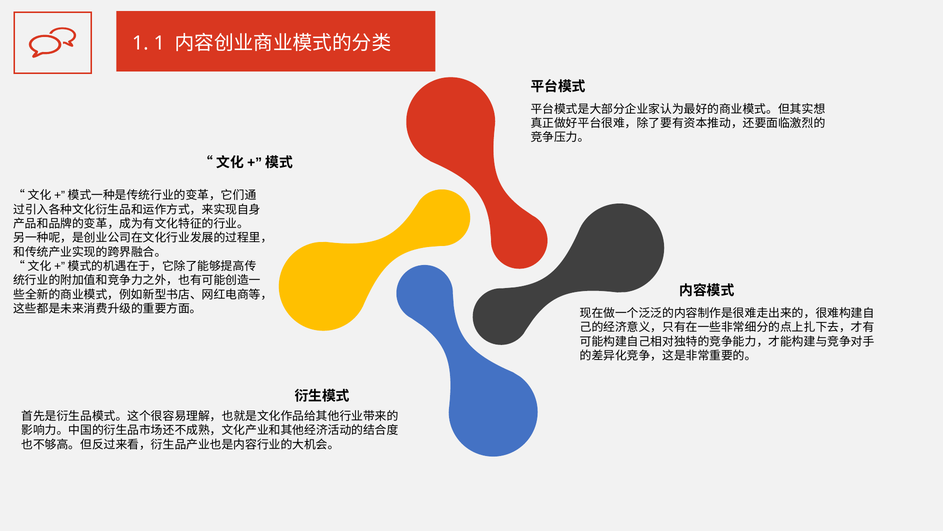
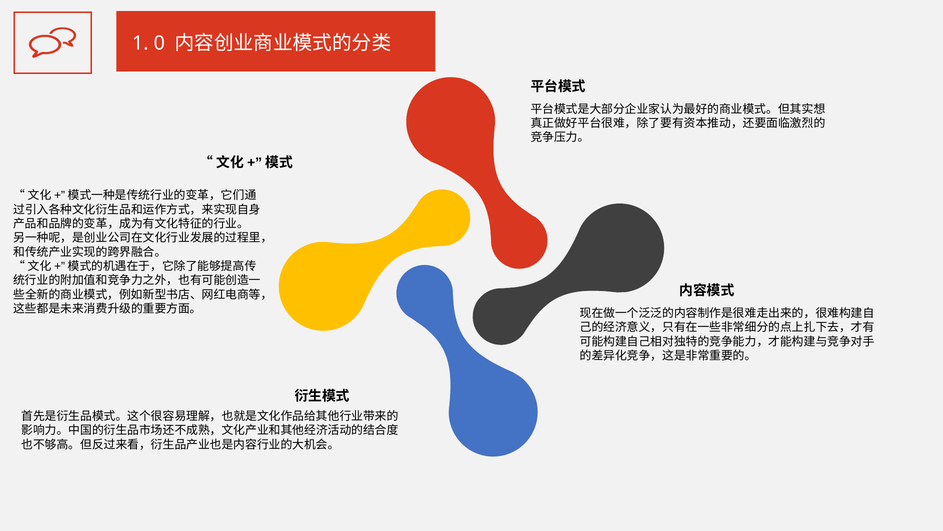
1 1: 1 -> 0
